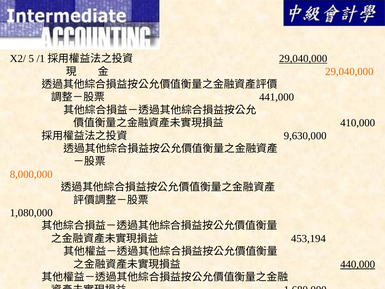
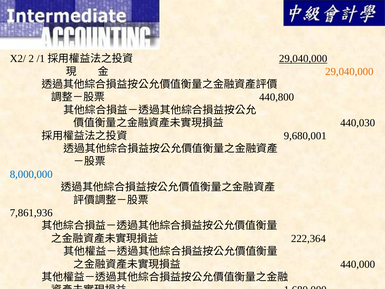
5: 5 -> 2
441,000: 441,000 -> 440,800
410,000: 410,000 -> 440,030
9,630,000: 9,630,000 -> 9,680,001
8,000,000 colour: orange -> blue
1,080,000: 1,080,000 -> 7,861,936
453,194: 453,194 -> 222,364
440,000 underline: present -> none
